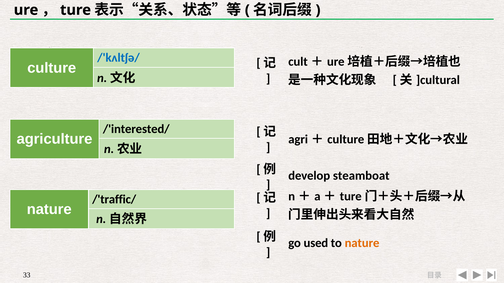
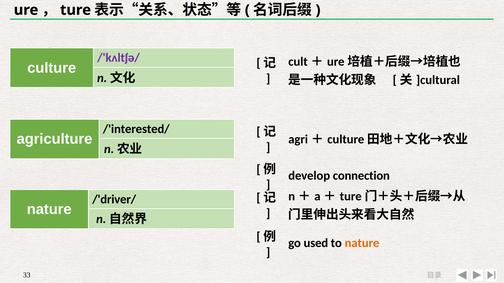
/'kʌltʃə/ colour: blue -> purple
steamboat: steamboat -> connection
/'traffic/: /'traffic/ -> /'driver/
